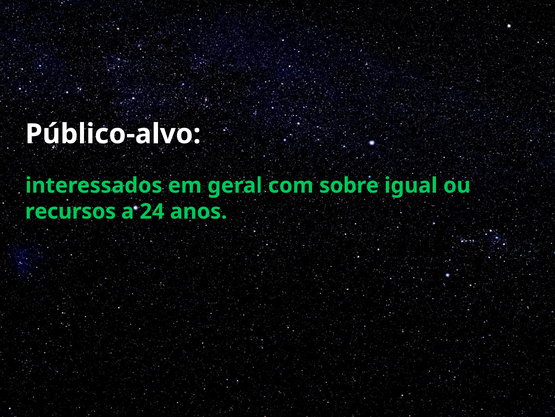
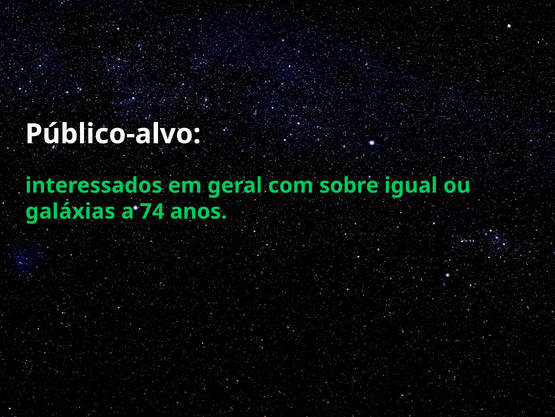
recursos: recursos -> galáxias
24: 24 -> 74
